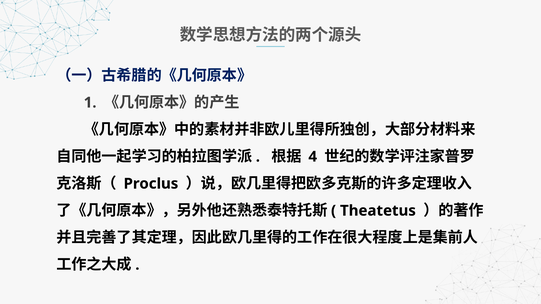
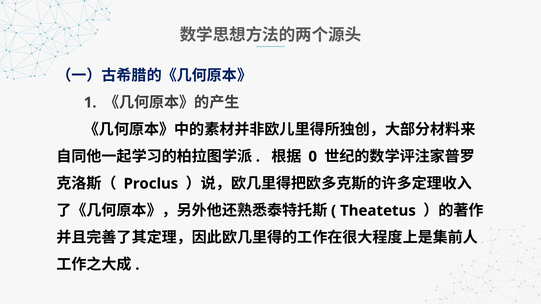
4: 4 -> 0
